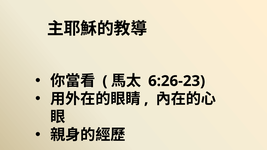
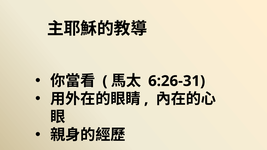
6:26-23: 6:26-23 -> 6:26-31
